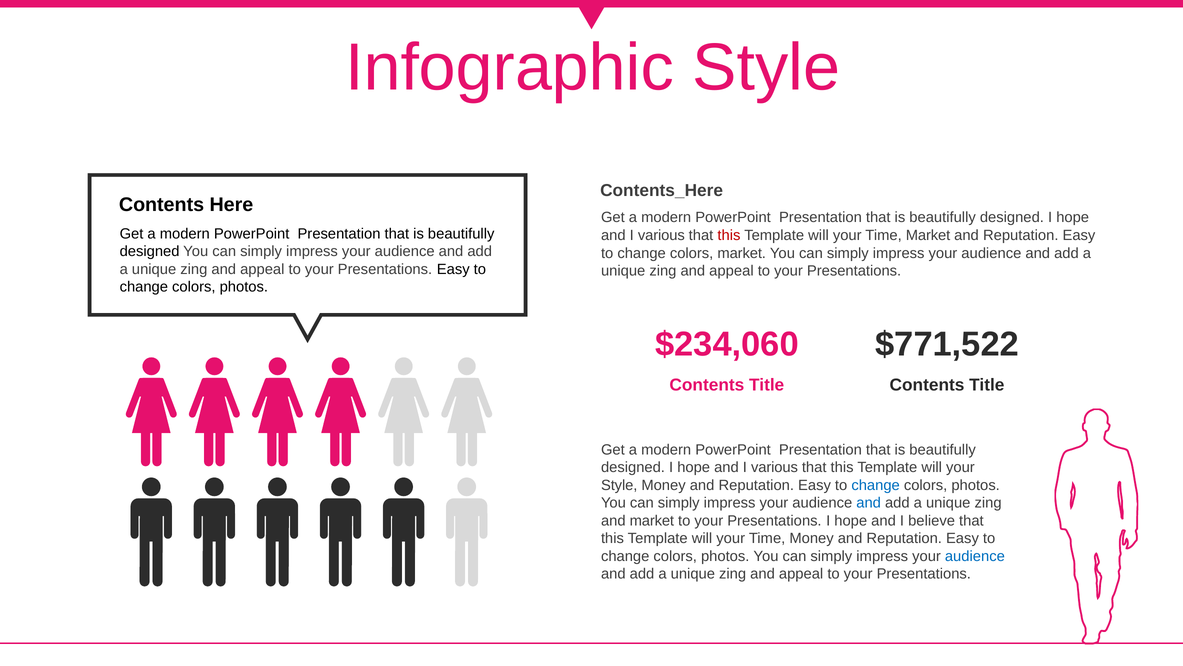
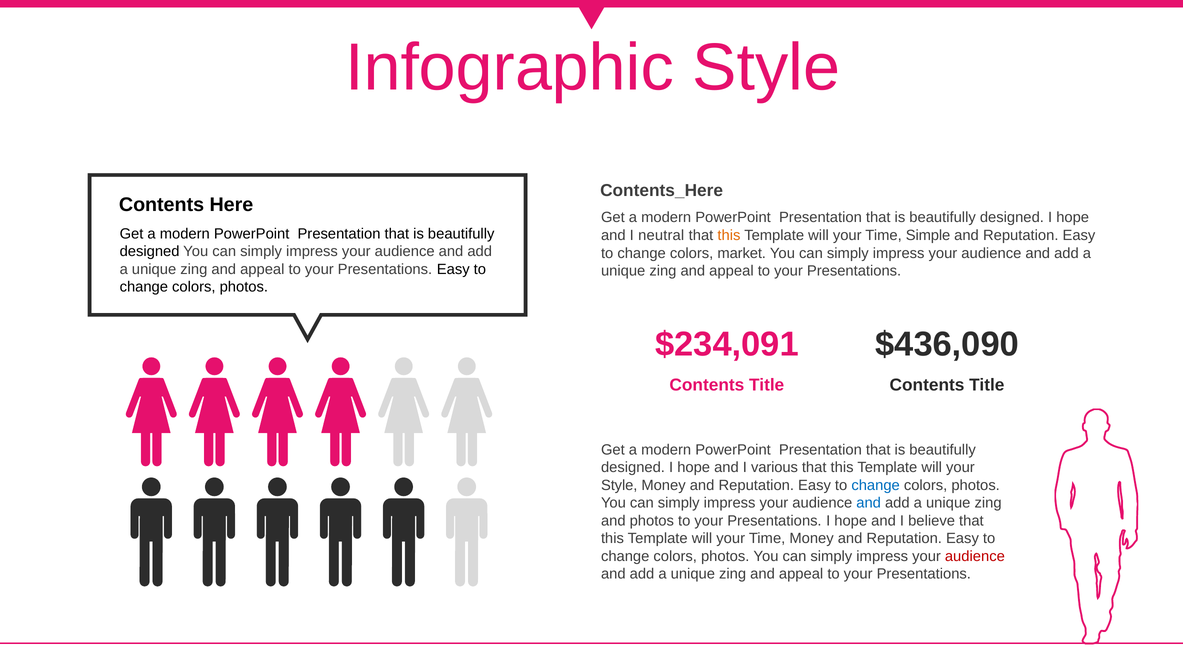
various at (661, 235): various -> neutral
this at (729, 235) colour: red -> orange
Time Market: Market -> Simple
$234,060: $234,060 -> $234,091
$771,522: $771,522 -> $436,090
and market: market -> photos
audience at (975, 556) colour: blue -> red
